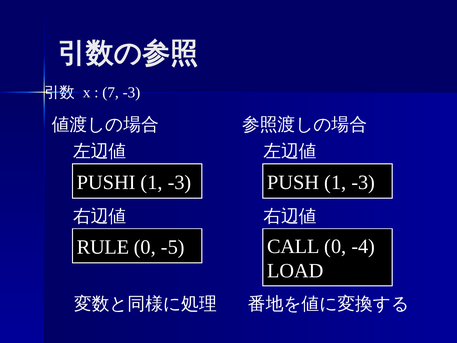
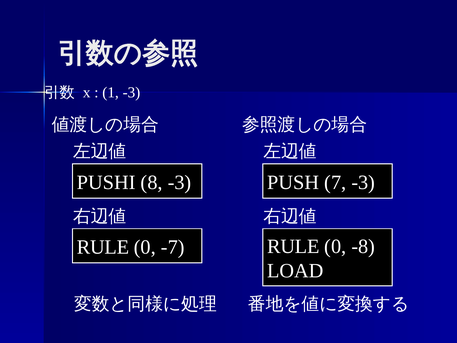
7: 7 -> 1
PUSHI 1: 1 -> 8
PUSH 1: 1 -> 7
CALL at (293, 246): CALL -> RULE
-4: -4 -> -8
-5: -5 -> -7
